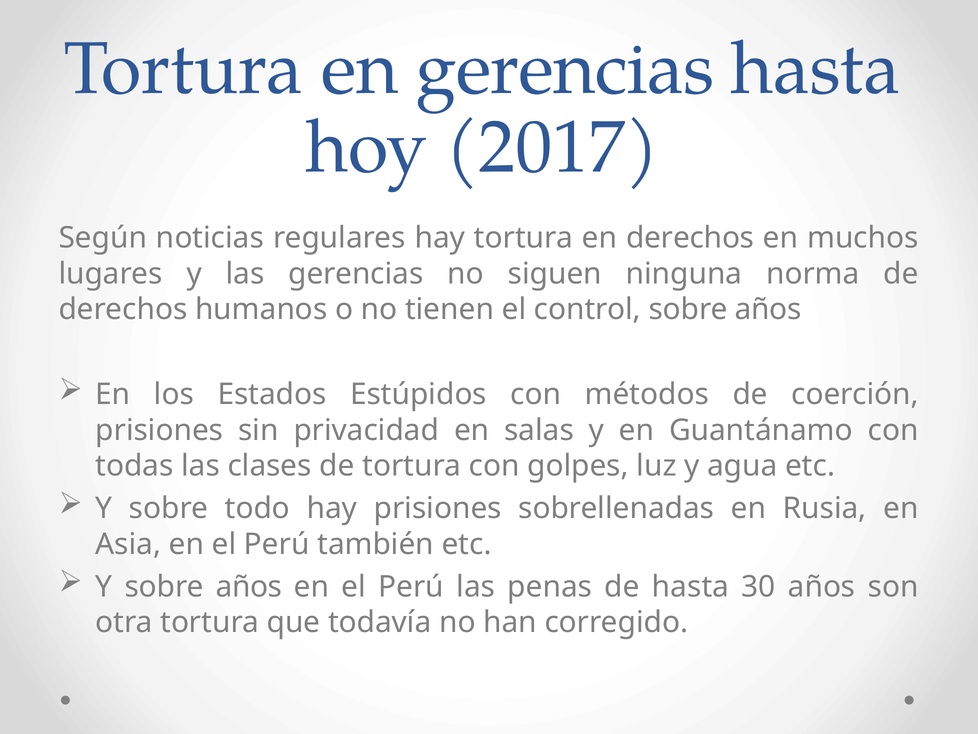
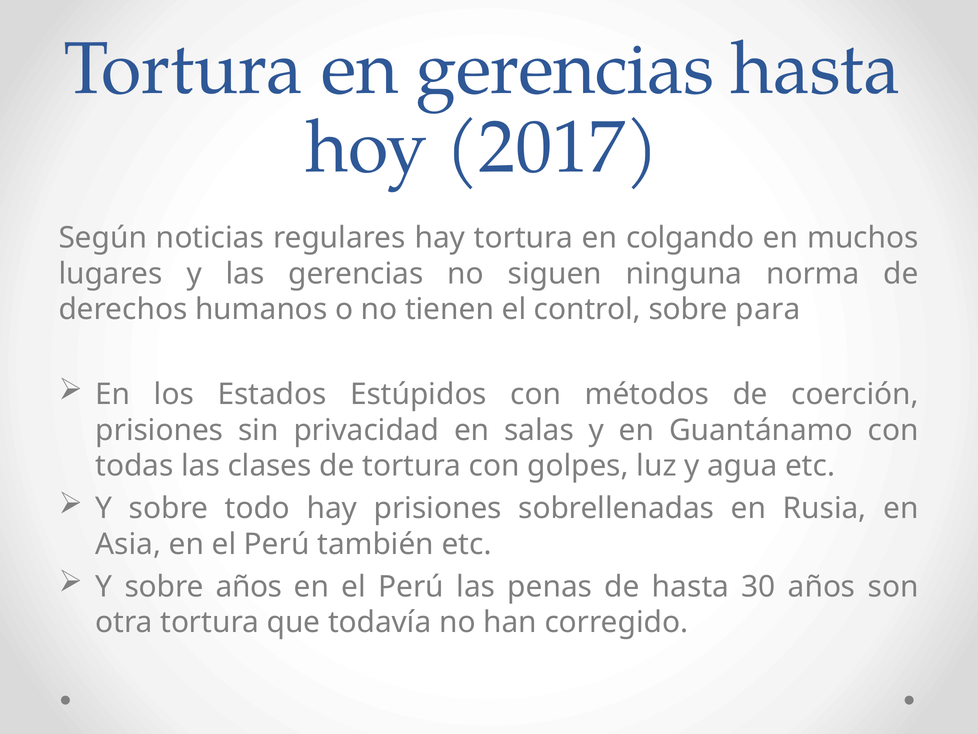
en derechos: derechos -> colgando
control sobre años: años -> para
